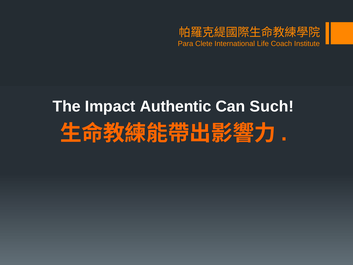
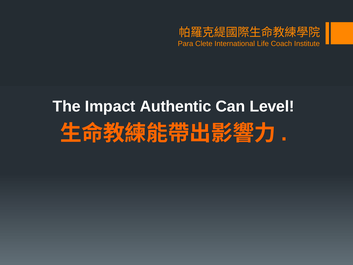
Such: Such -> Level
